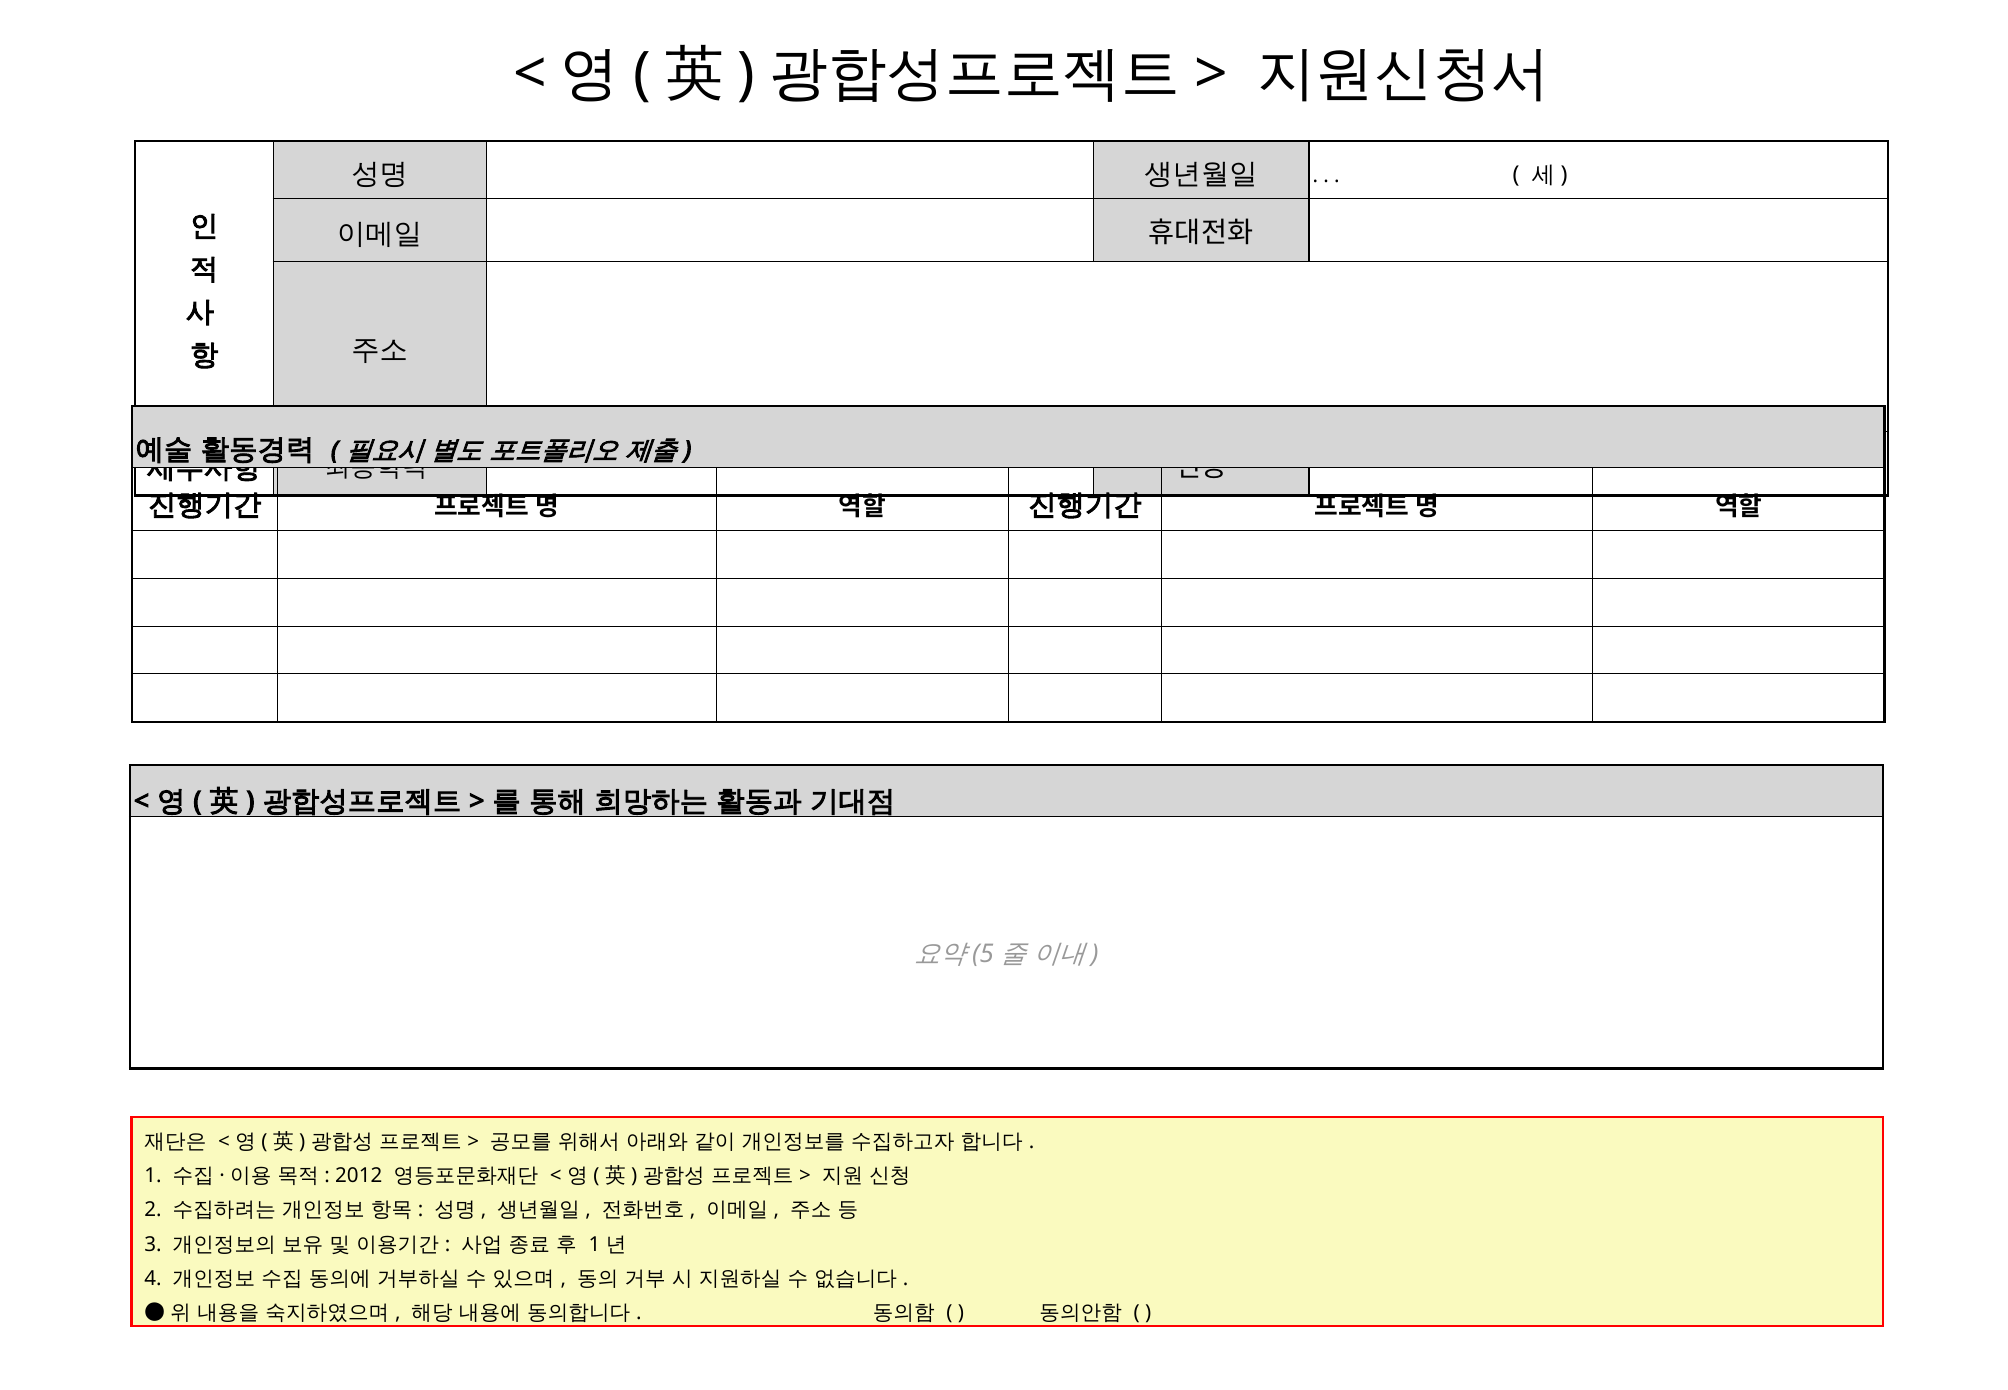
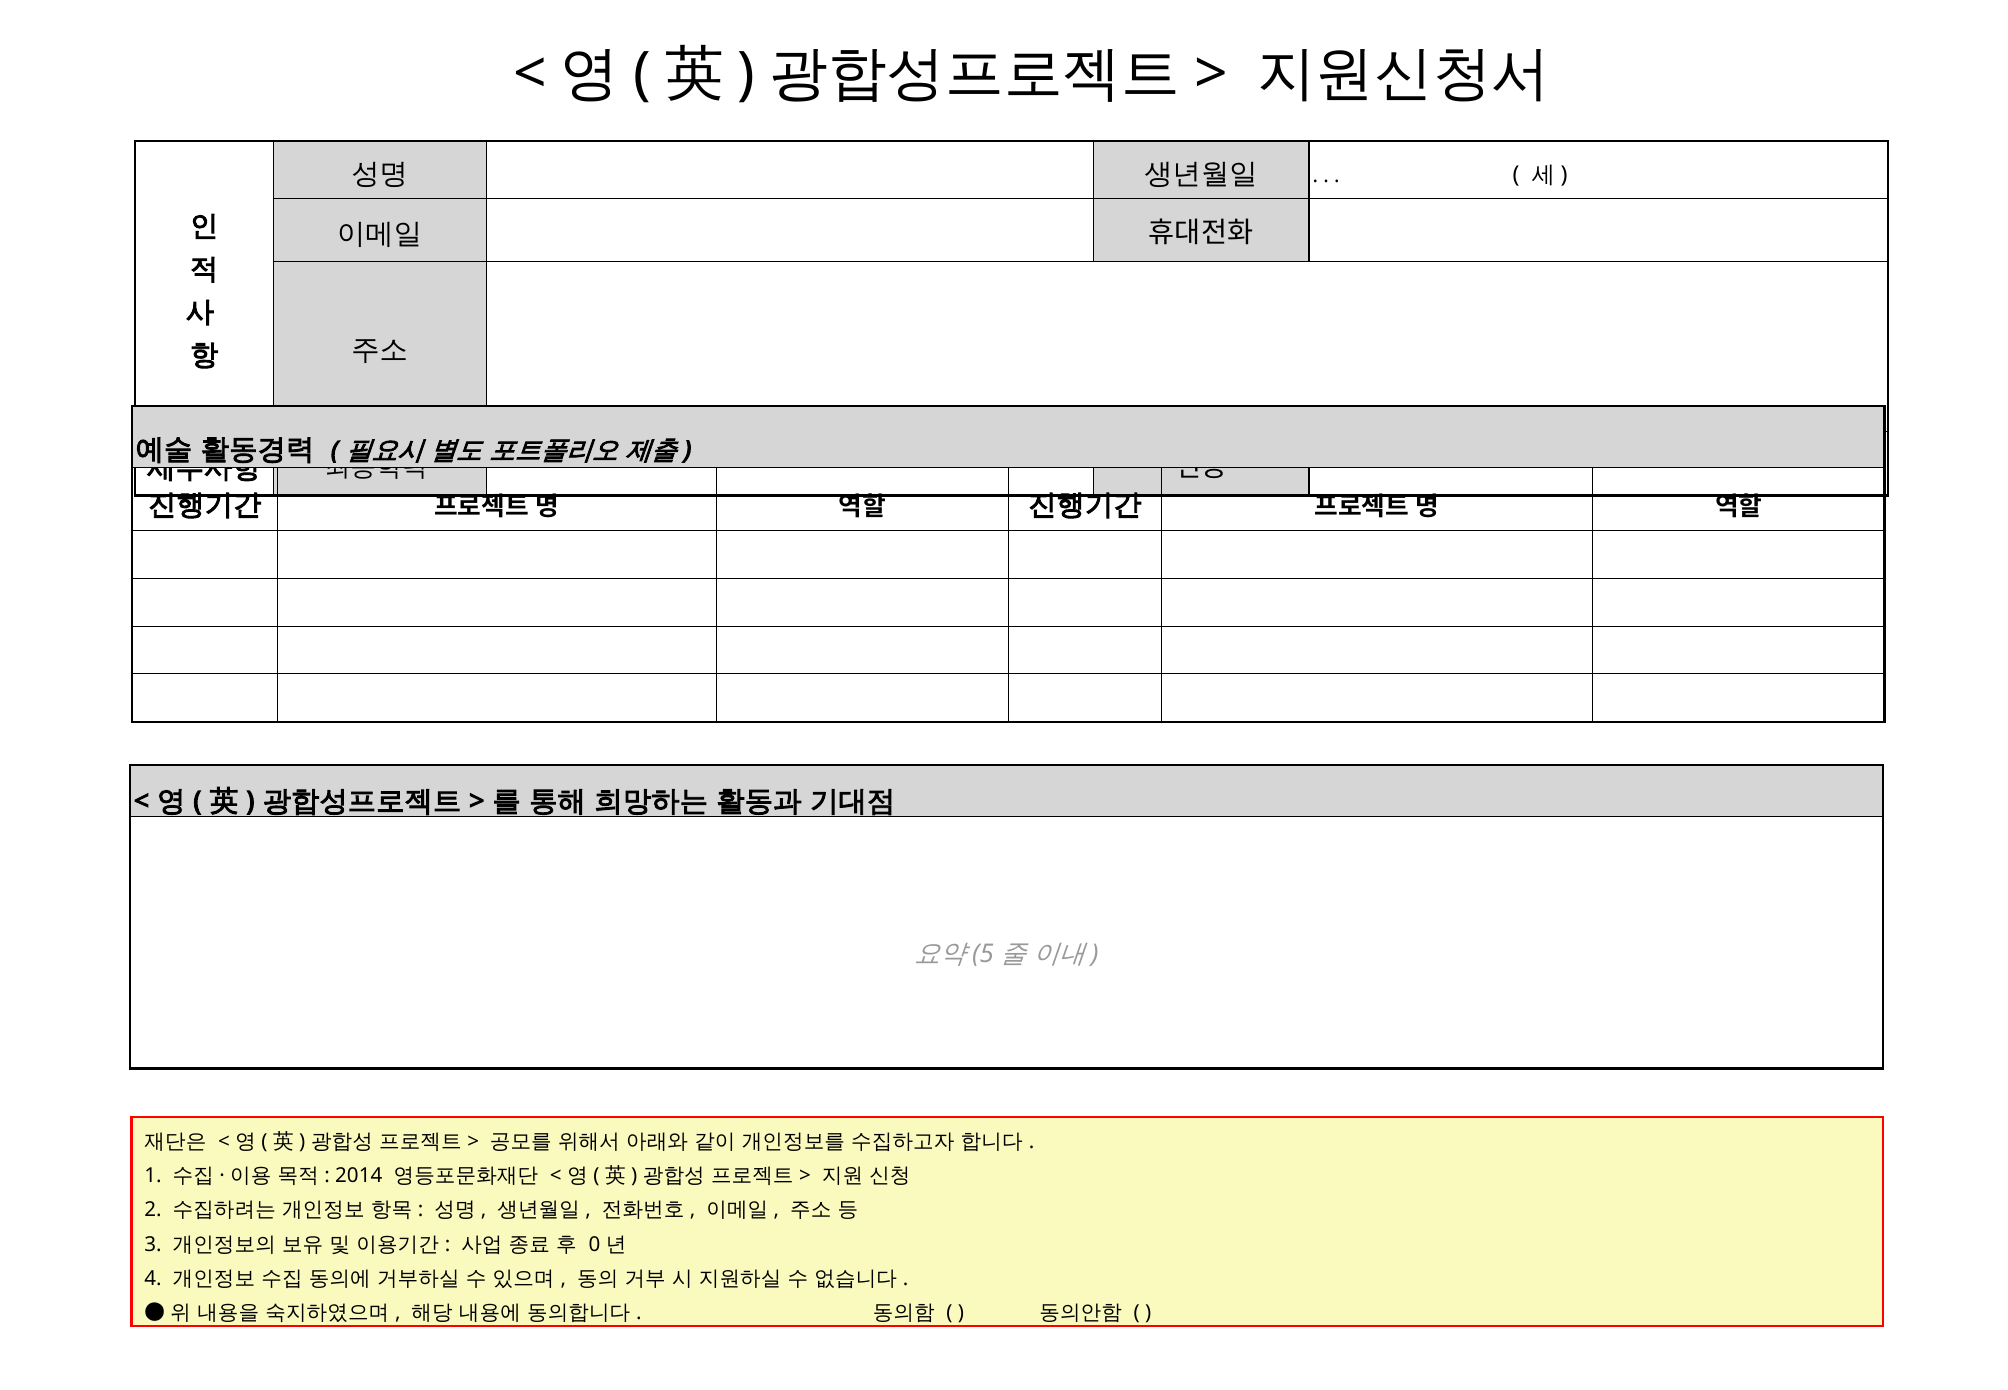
2012: 2012 -> 2014
1 at (594, 1244): 1 -> 0
